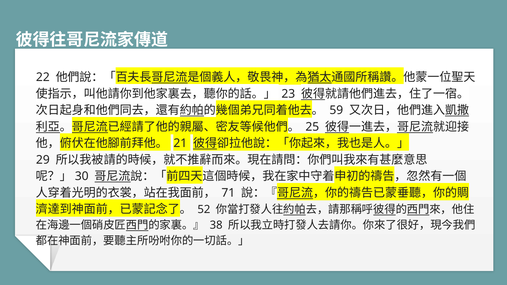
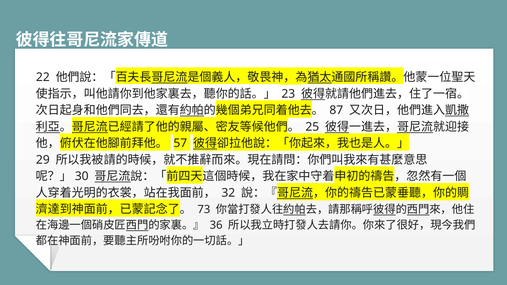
59: 59 -> 87
21: 21 -> 57
71: 71 -> 32
52: 52 -> 73
38: 38 -> 36
